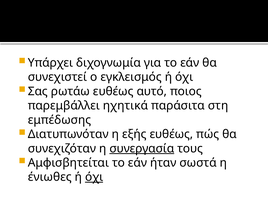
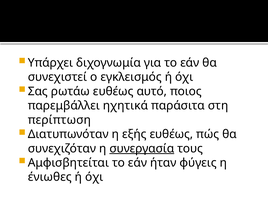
εμπέδωσης: εμπέδωσης -> περίπτωση
σωστά: σωστά -> φύγεις
όχι at (94, 177) underline: present -> none
